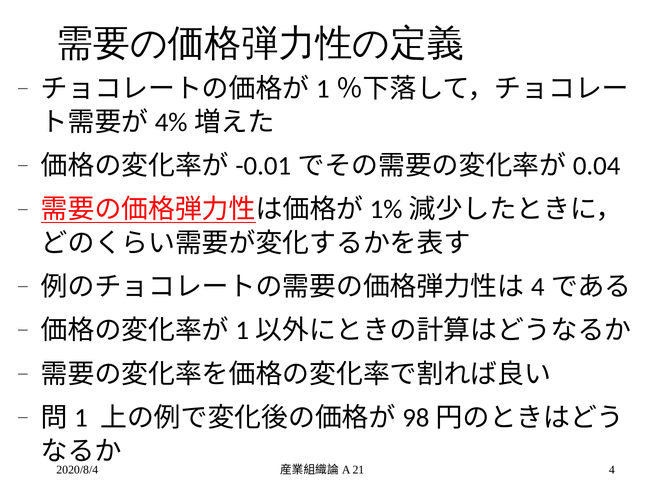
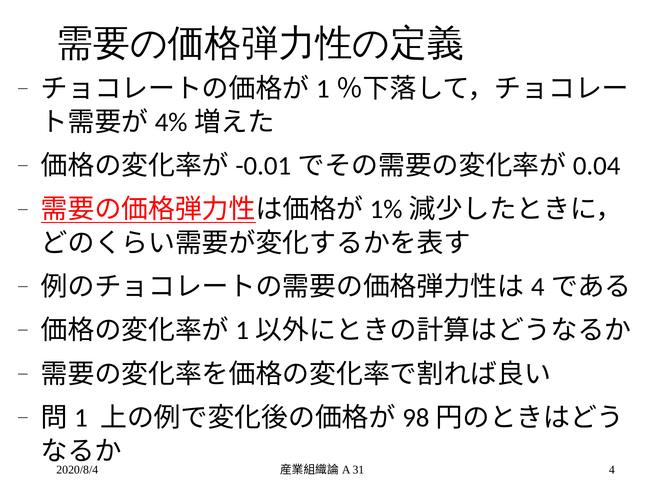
21: 21 -> 31
